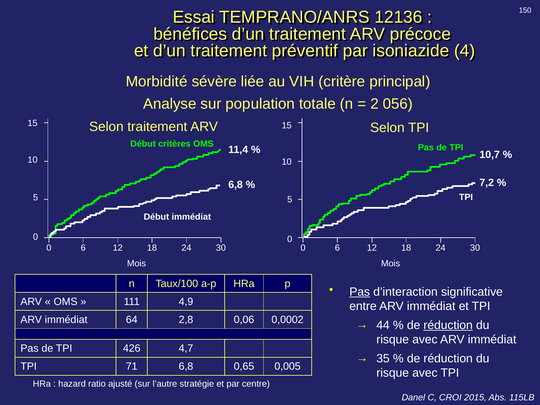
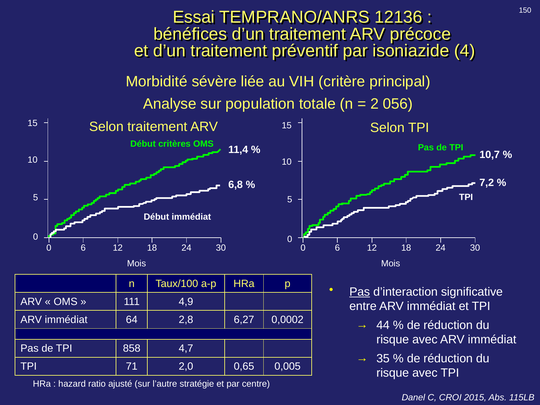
0,06: 0,06 -> 6,27
réduction at (448, 325) underline: present -> none
426: 426 -> 858
71 6,8: 6,8 -> 2,0
